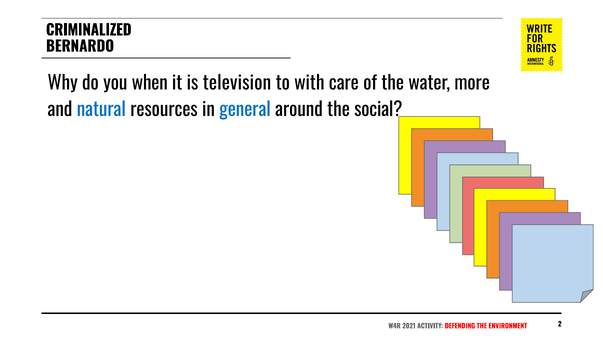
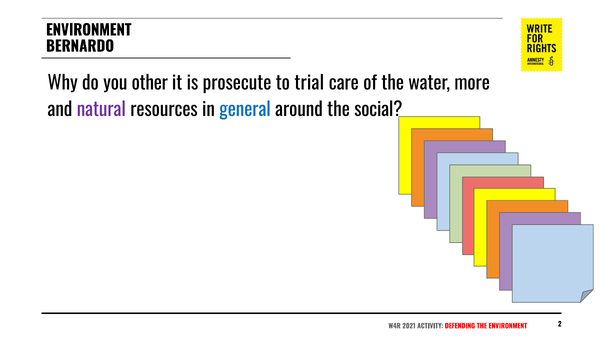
CRIMINALIZED at (89, 30): CRIMINALIZED -> ENVIRONMENT
when: when -> other
television: television -> prosecute
with: with -> trial
natural colour: blue -> purple
